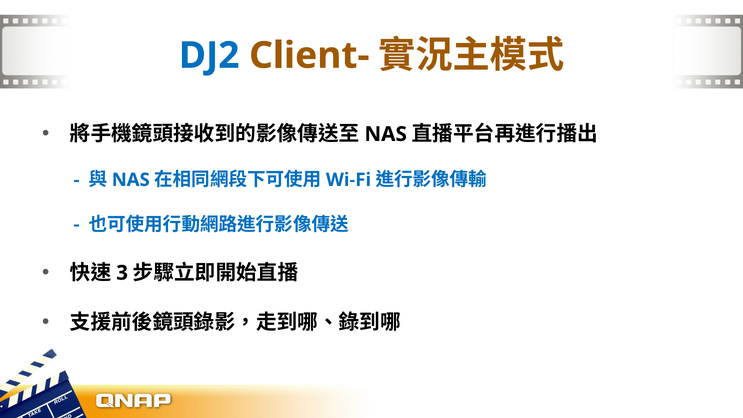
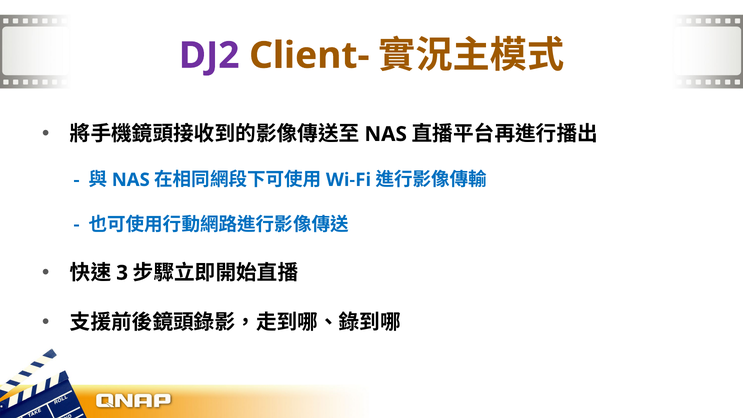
DJ2 colour: blue -> purple
